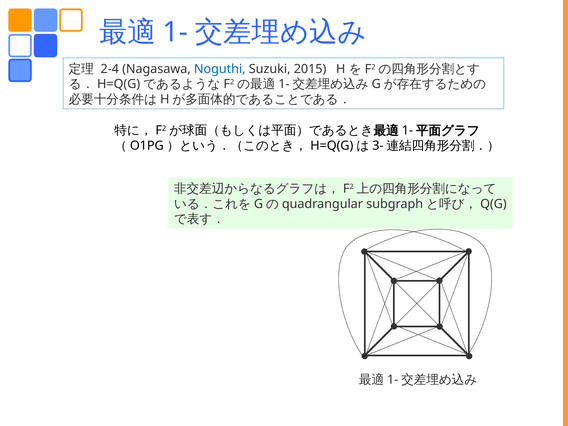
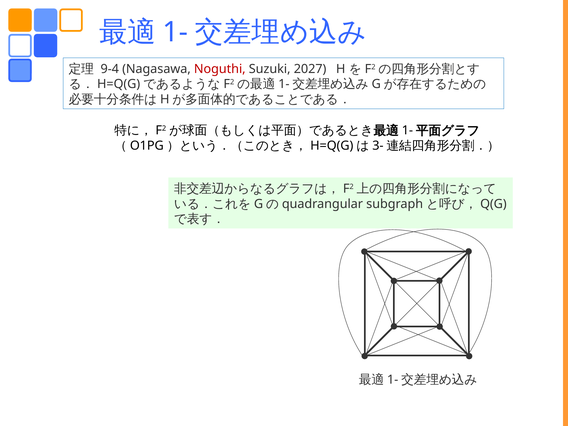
2-4: 2-4 -> 9-4
Noguthi colour: blue -> red
2015: 2015 -> 2027
